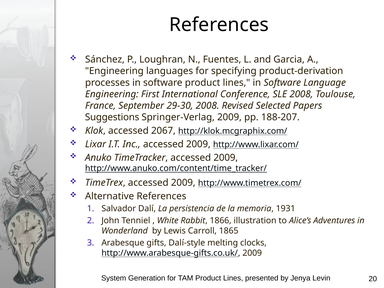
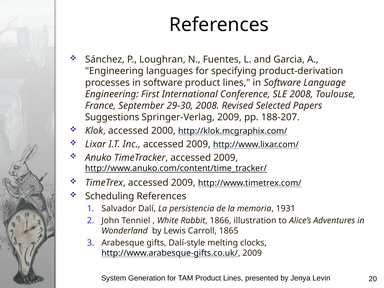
2067: 2067 -> 2000
Alternative: Alternative -> Scheduling
